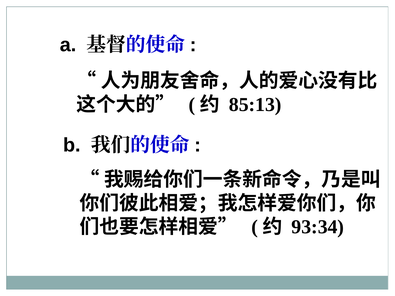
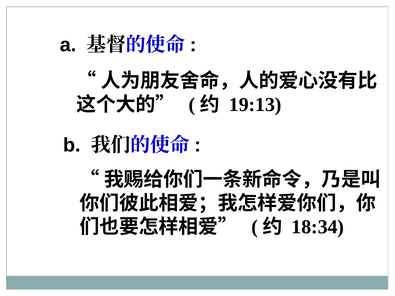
85:13: 85:13 -> 19:13
93:34: 93:34 -> 18:34
